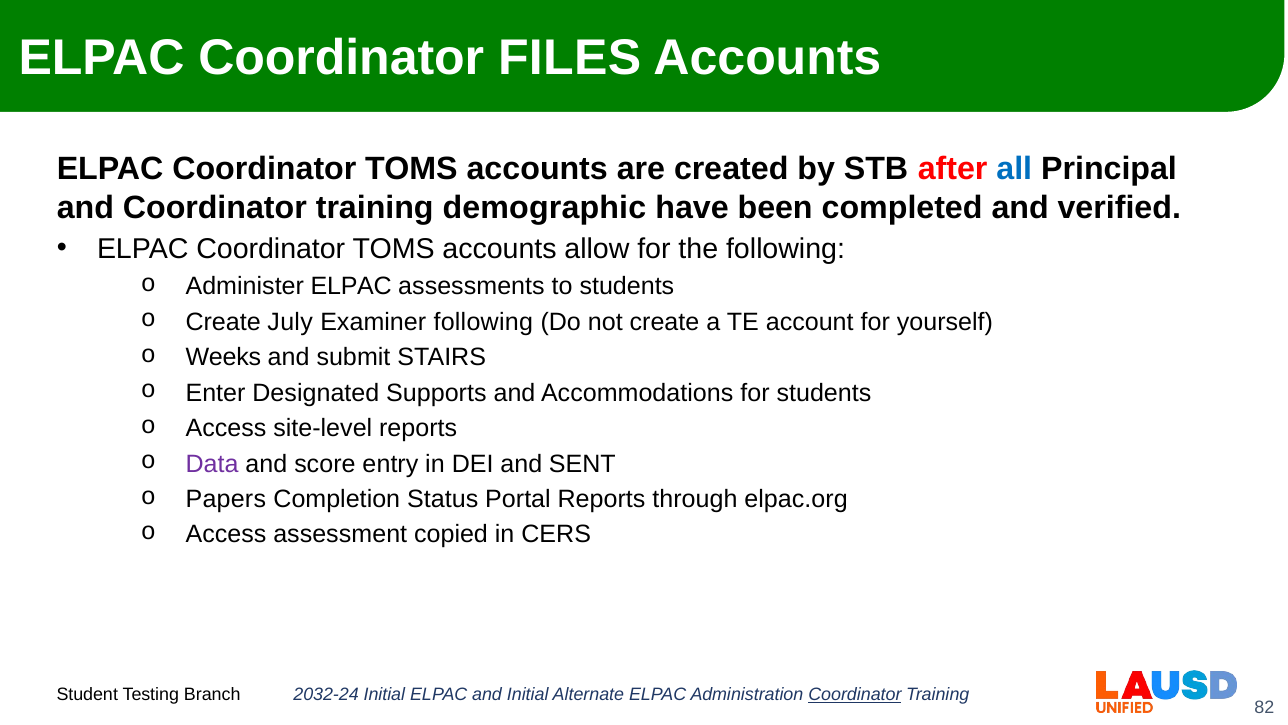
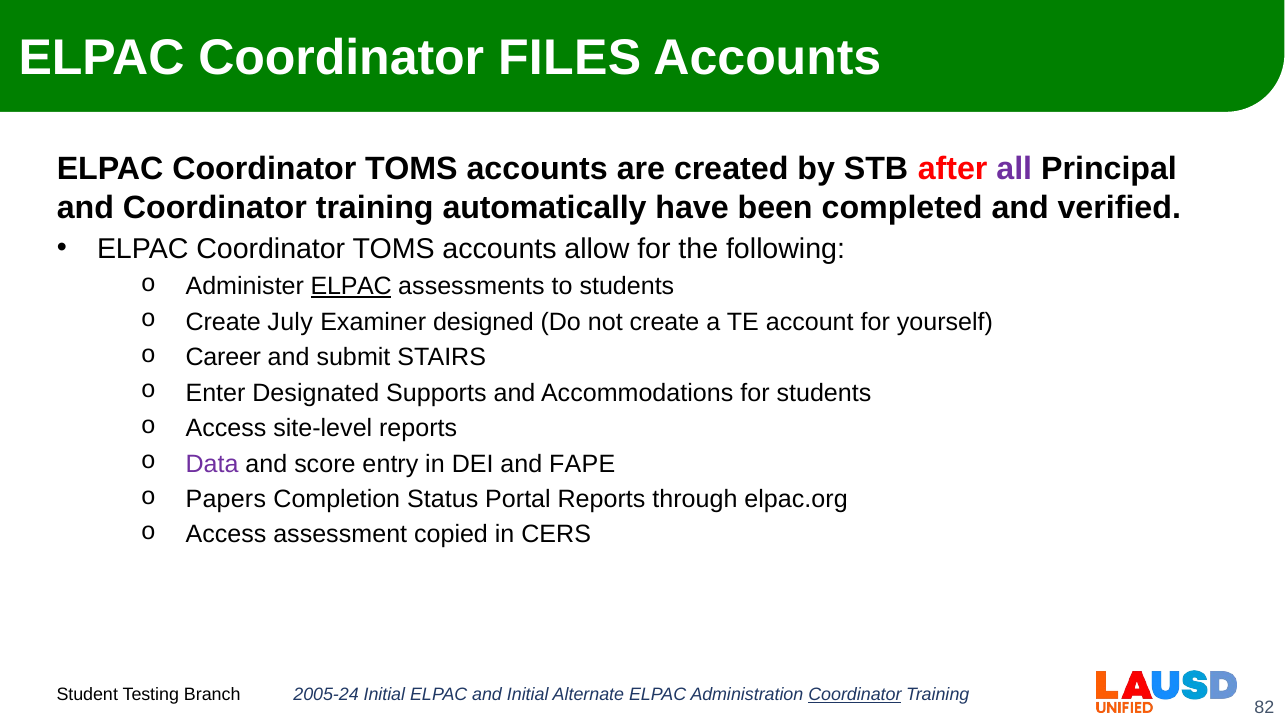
all colour: blue -> purple
demographic: demographic -> automatically
ELPAC at (351, 286) underline: none -> present
Examiner following: following -> designed
Weeks: Weeks -> Career
SENT: SENT -> FAPE
2032-24: 2032-24 -> 2005-24
